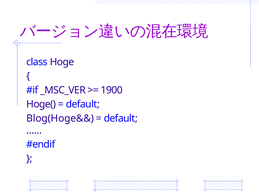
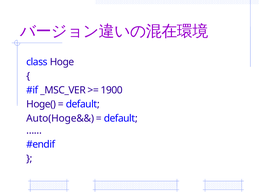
Blog(Hoge&&: Blog(Hoge&& -> Auto(Hoge&&
